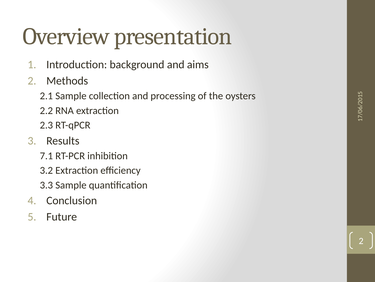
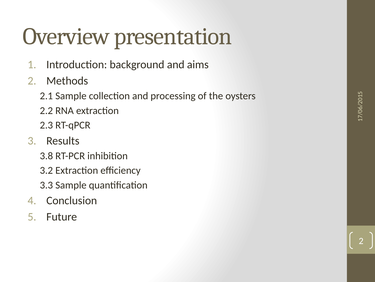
7.1: 7.1 -> 3.8
